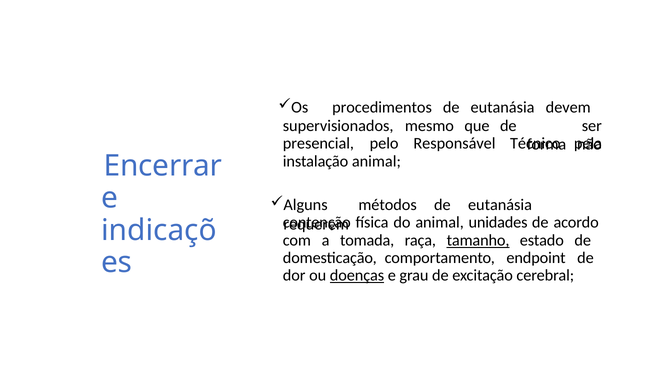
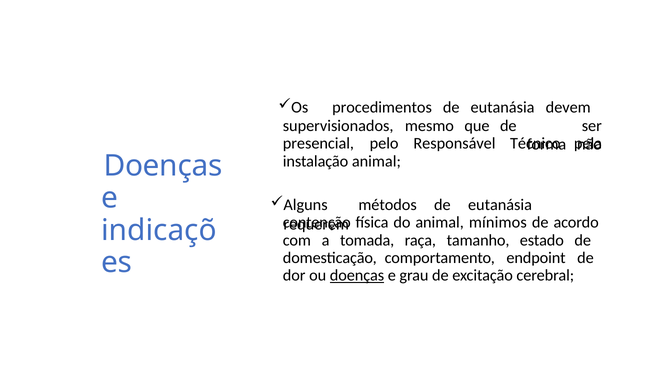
Encerrar at (163, 166): Encerrar -> Doenças
unidades: unidades -> mínimos
tamanho underline: present -> none
